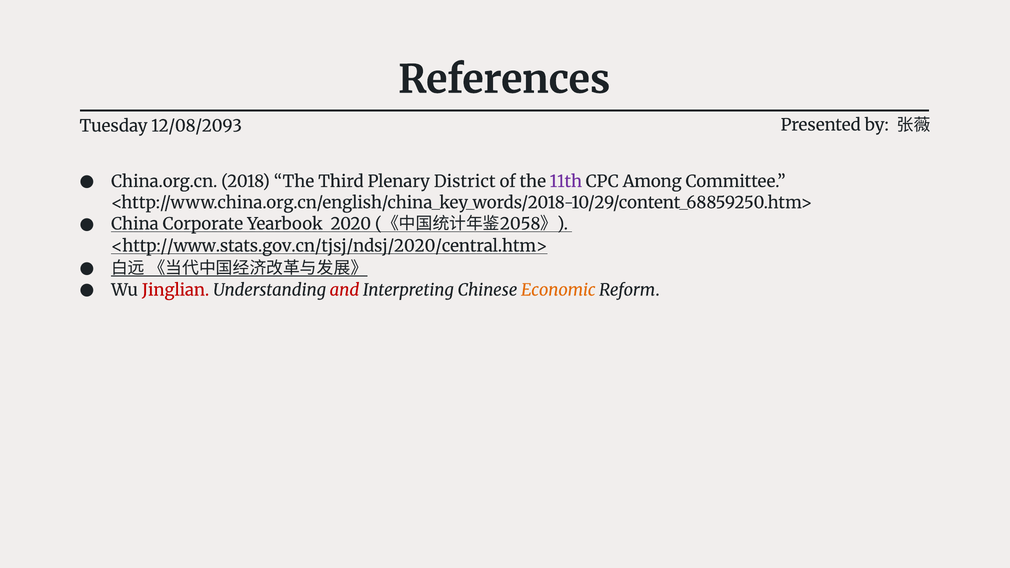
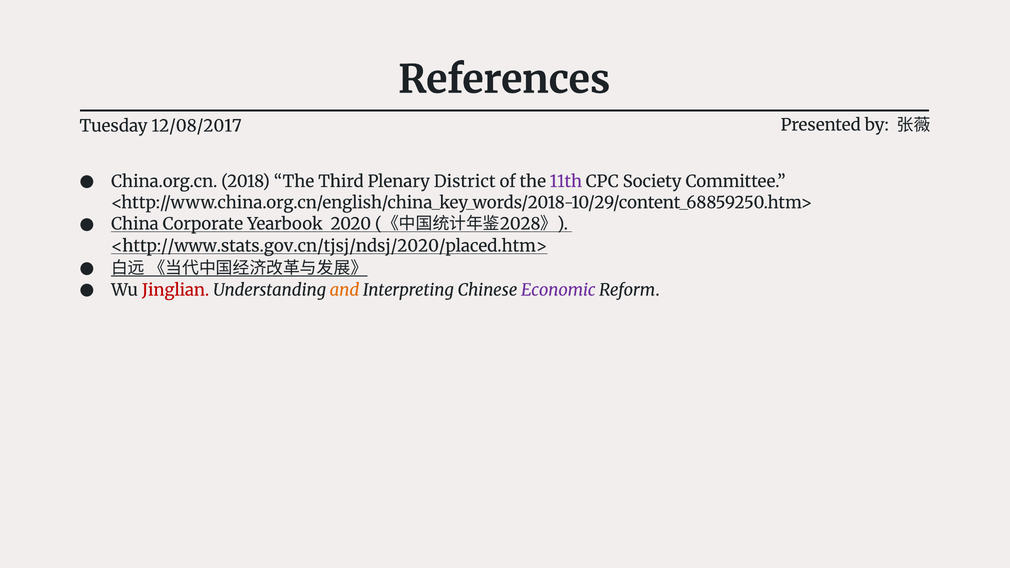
12/08/2093: 12/08/2093 -> 12/08/2017
Among: Among -> Society
2058: 2058 -> 2028
<http://www.stats.gov.cn/tjsj/ndsj/2020/central.htm>: <http://www.stats.gov.cn/tjsj/ndsj/2020/central.htm> -> <http://www.stats.gov.cn/tjsj/ndsj/2020/placed.htm>
and colour: red -> orange
Economic colour: orange -> purple
